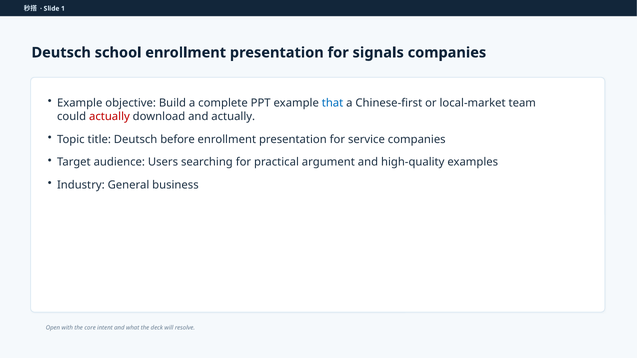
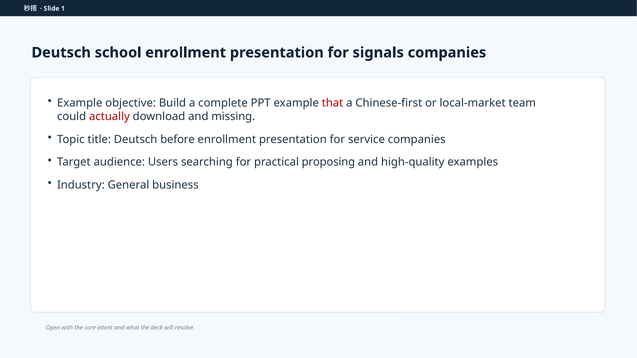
that colour: blue -> red
and actually: actually -> missing
argument: argument -> proposing
